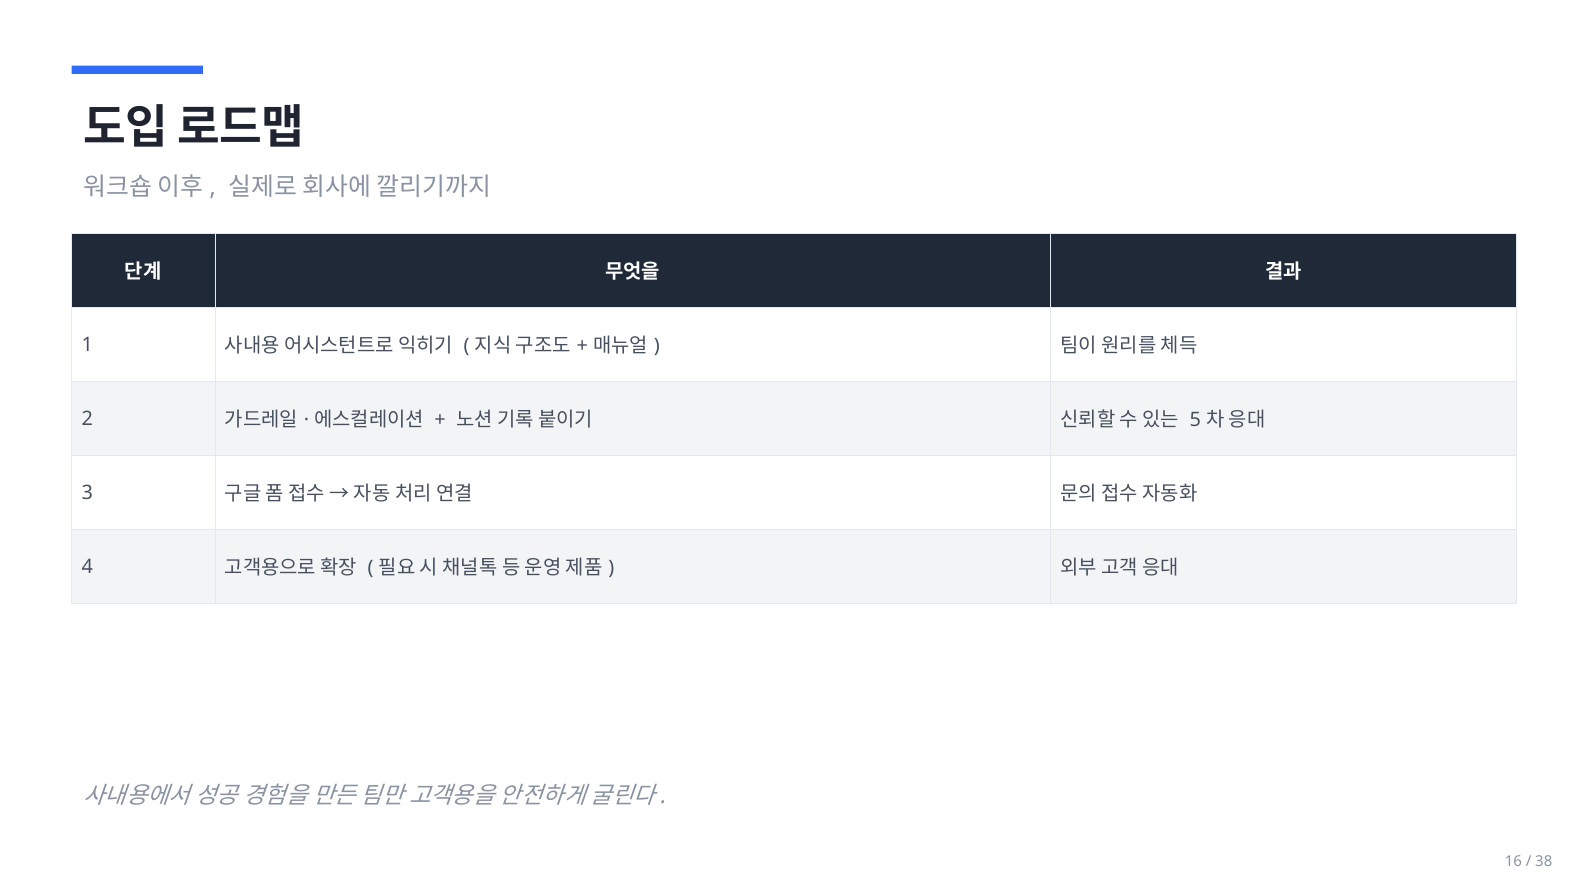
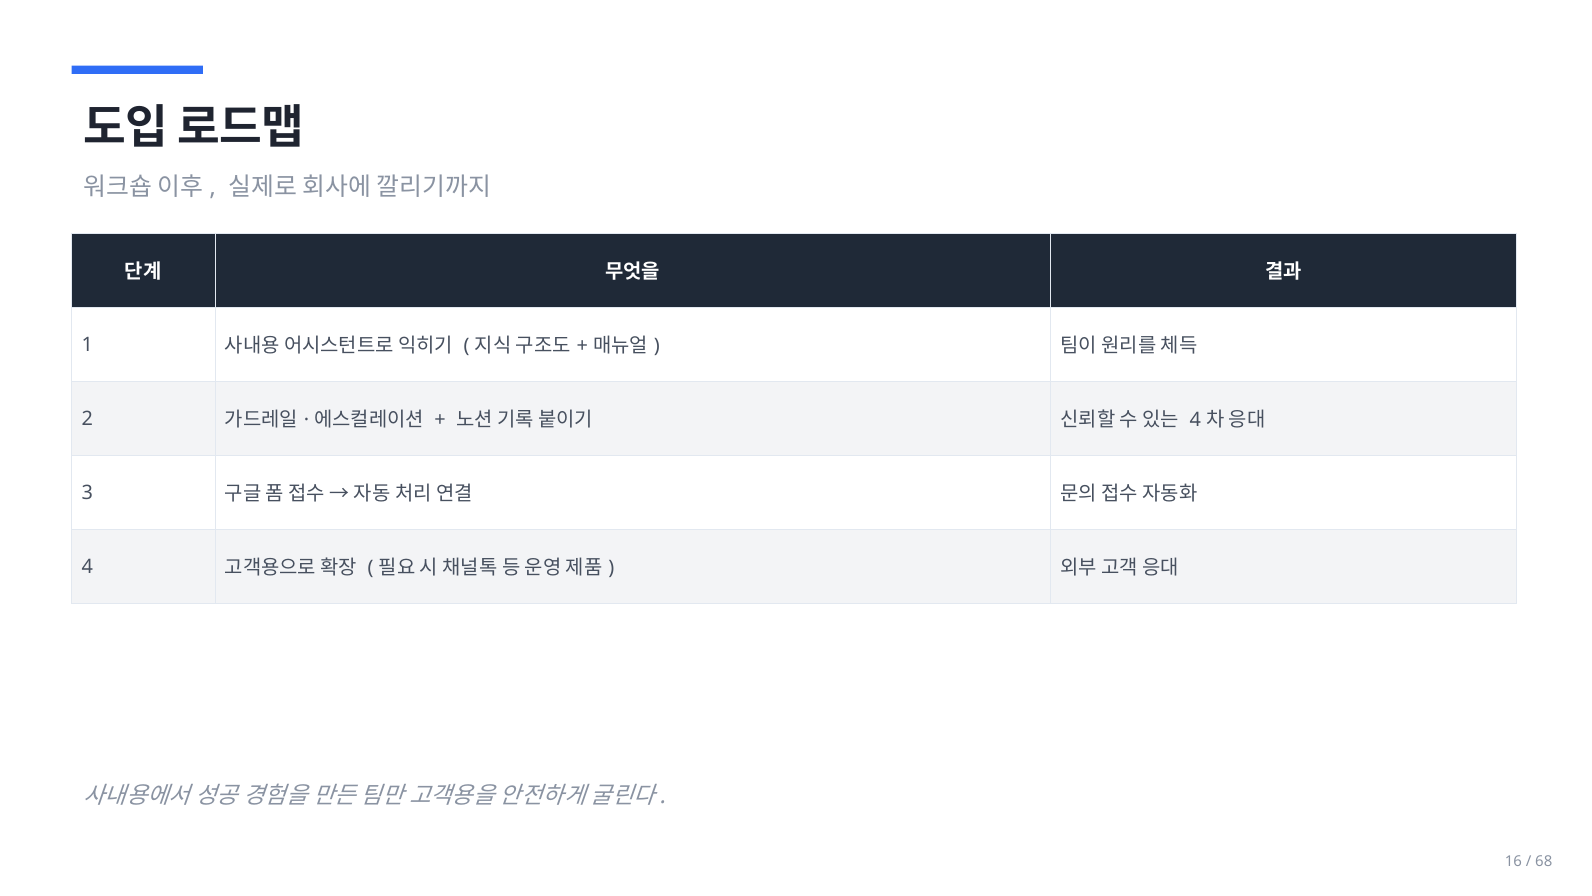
5 at (1195, 420): 5 -> 4
38: 38 -> 68
